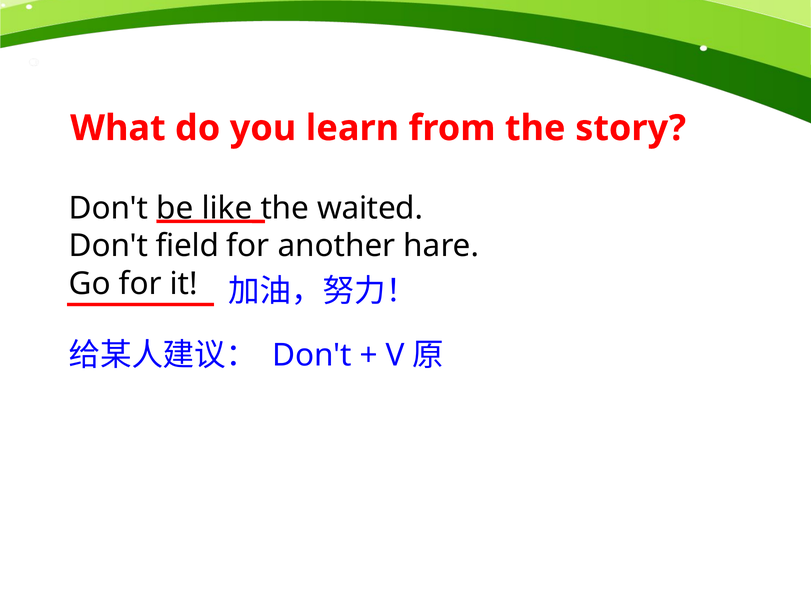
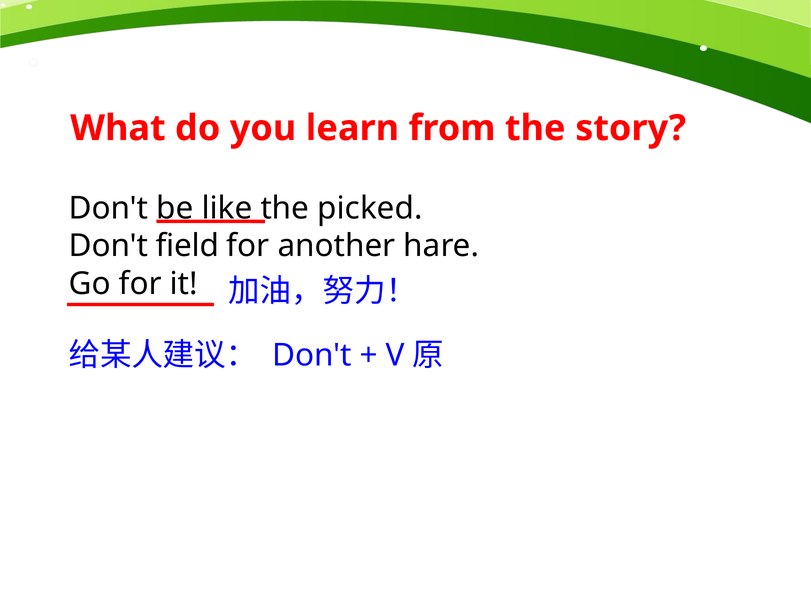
waited: waited -> picked
